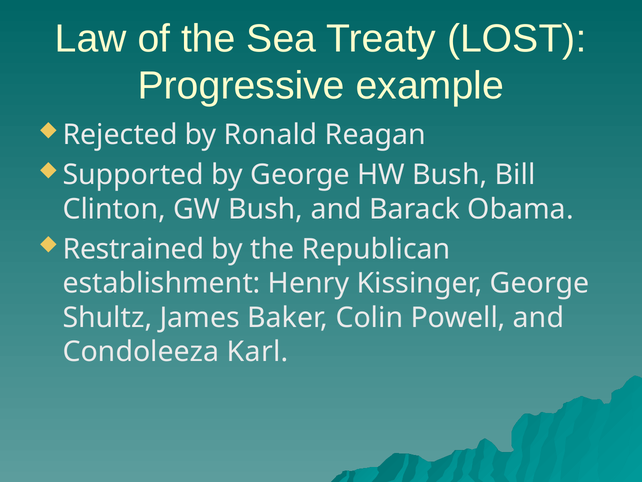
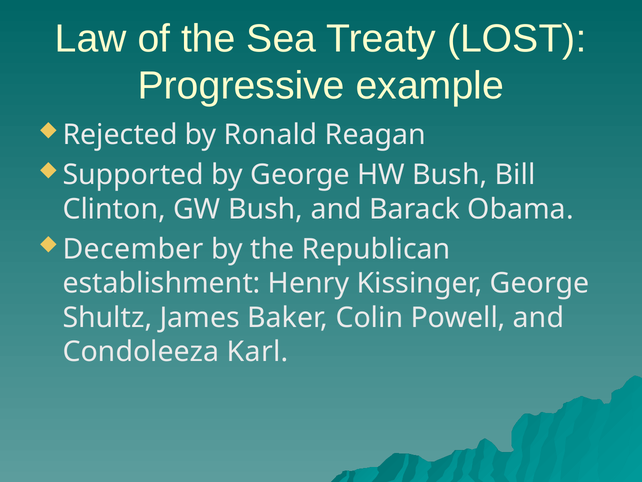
Restrained: Restrained -> December
